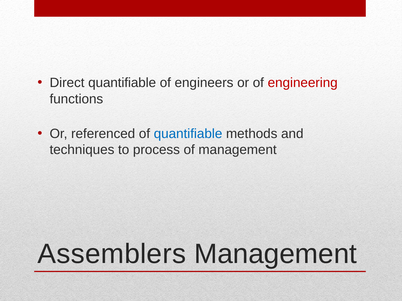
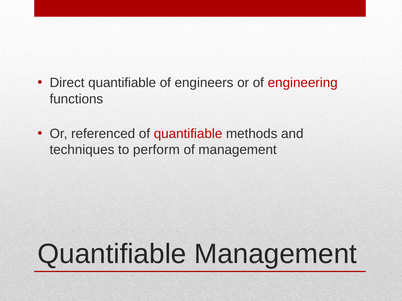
quantifiable at (188, 134) colour: blue -> red
process: process -> perform
Assemblers at (112, 255): Assemblers -> Quantifiable
